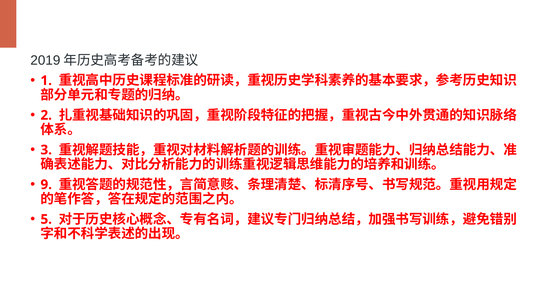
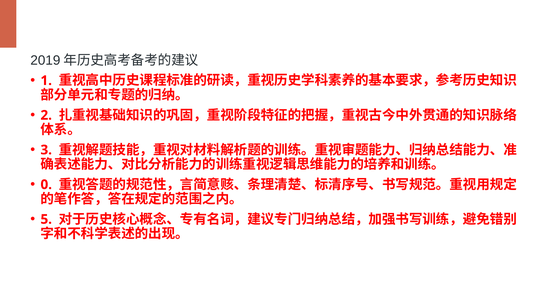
9: 9 -> 0
